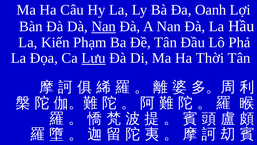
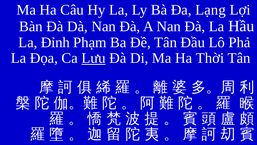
Oanh: Oanh -> Lạng
Nan at (104, 26) underline: present -> none
Kiến: Kiến -> Đỉnh
